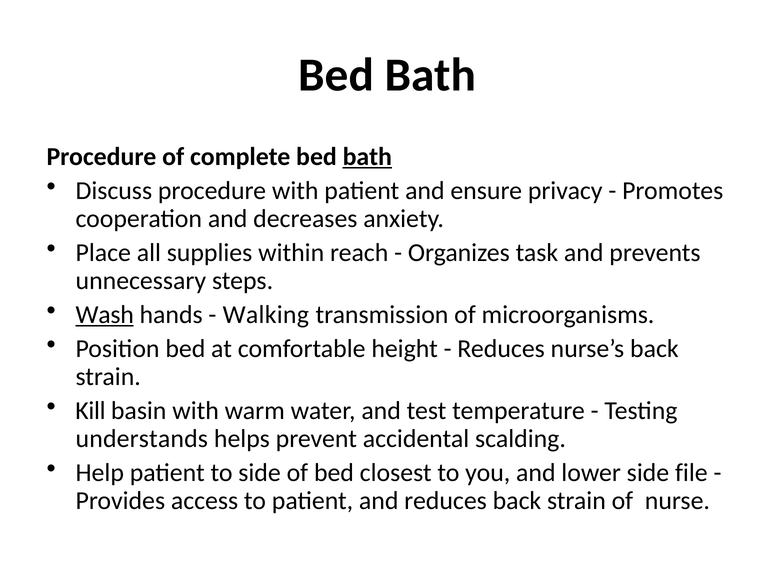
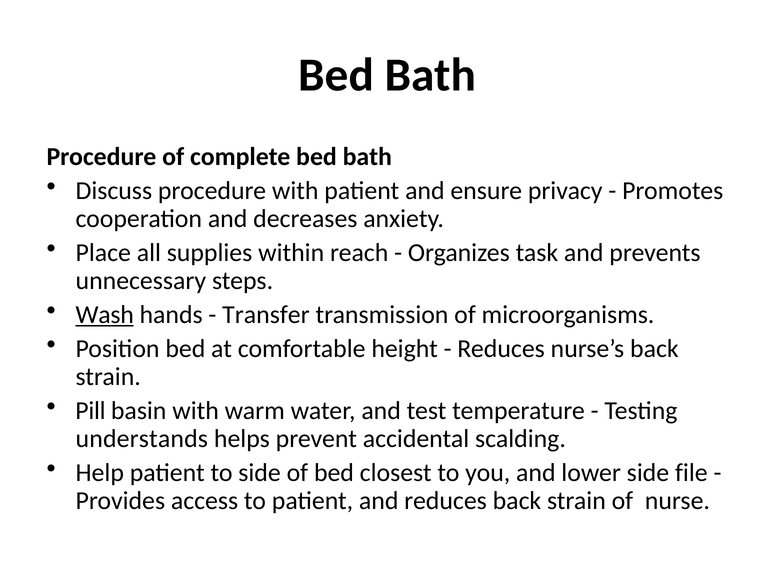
bath at (367, 157) underline: present -> none
Walking: Walking -> Transfer
Kill: Kill -> Pill
